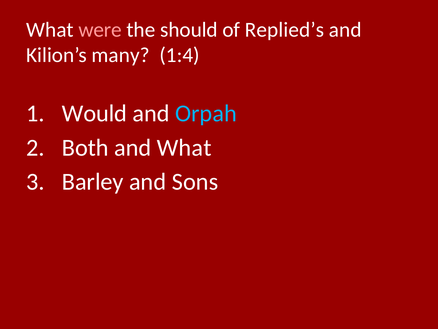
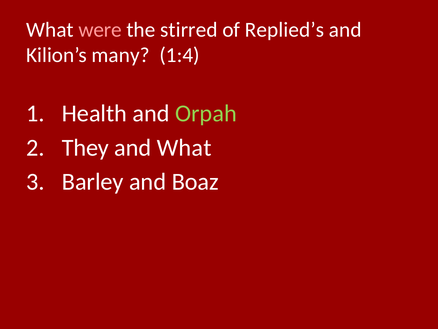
should: should -> stirred
Would: Would -> Health
Orpah colour: light blue -> light green
Both: Both -> They
Sons: Sons -> Boaz
